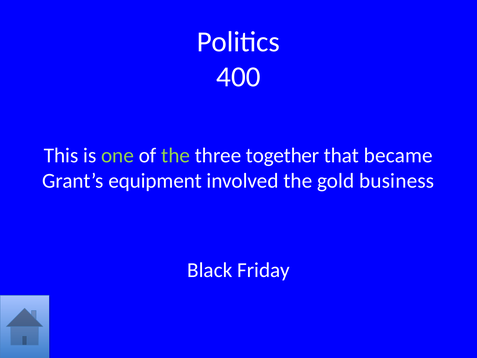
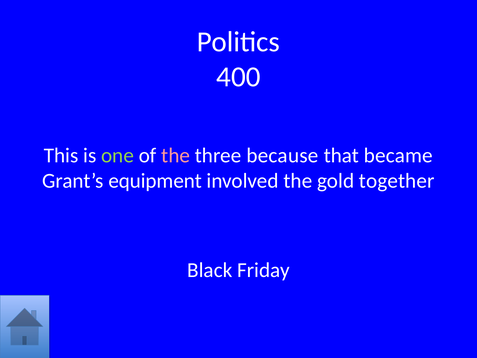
the at (176, 155) colour: light green -> pink
together: together -> because
business: business -> together
